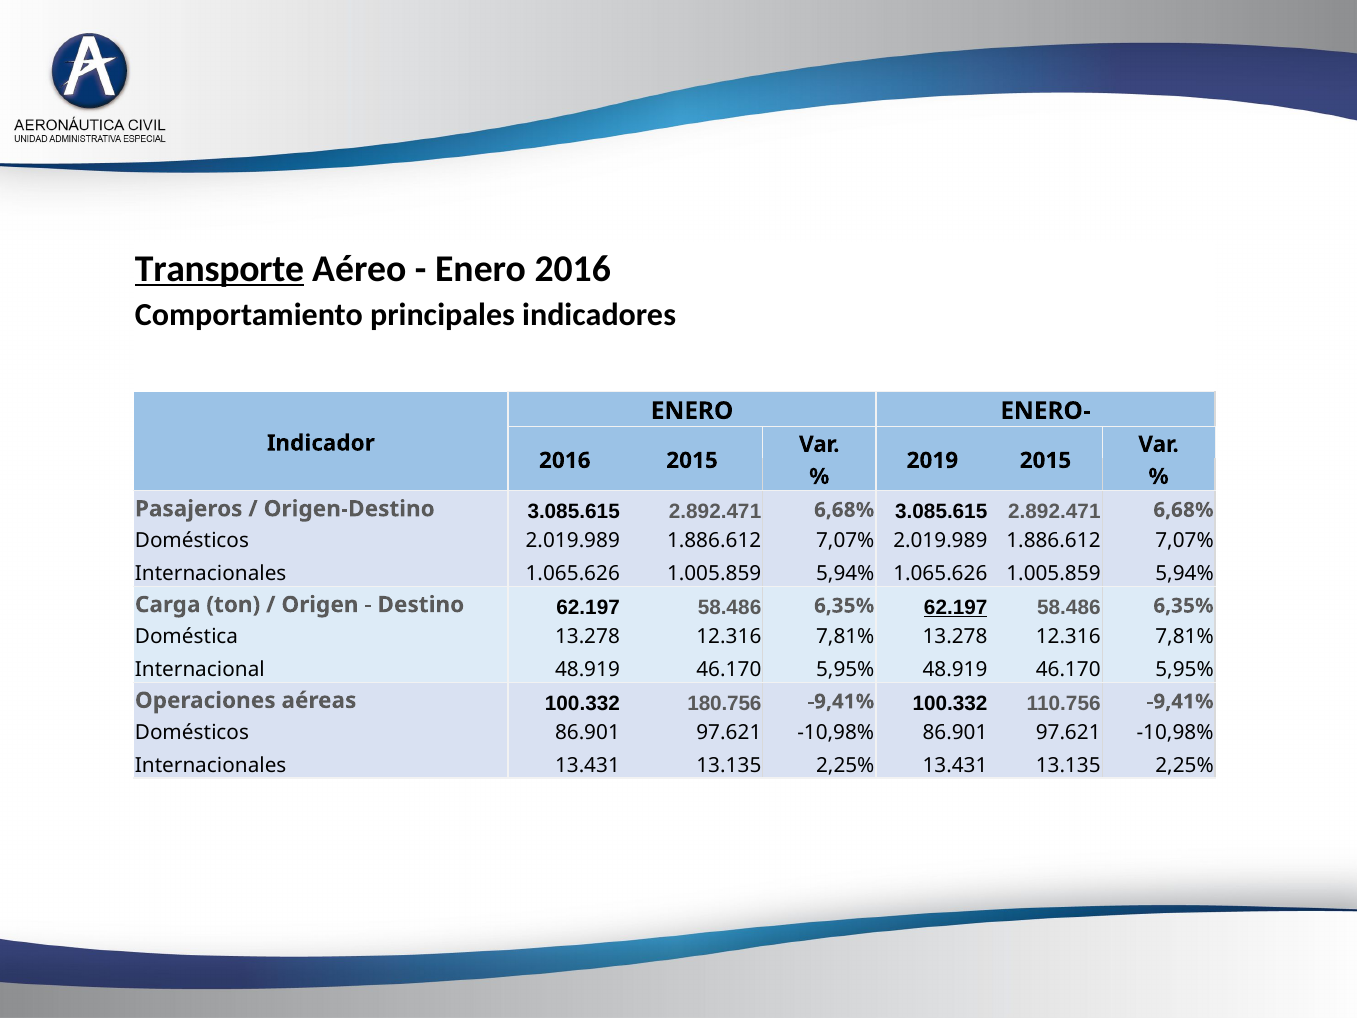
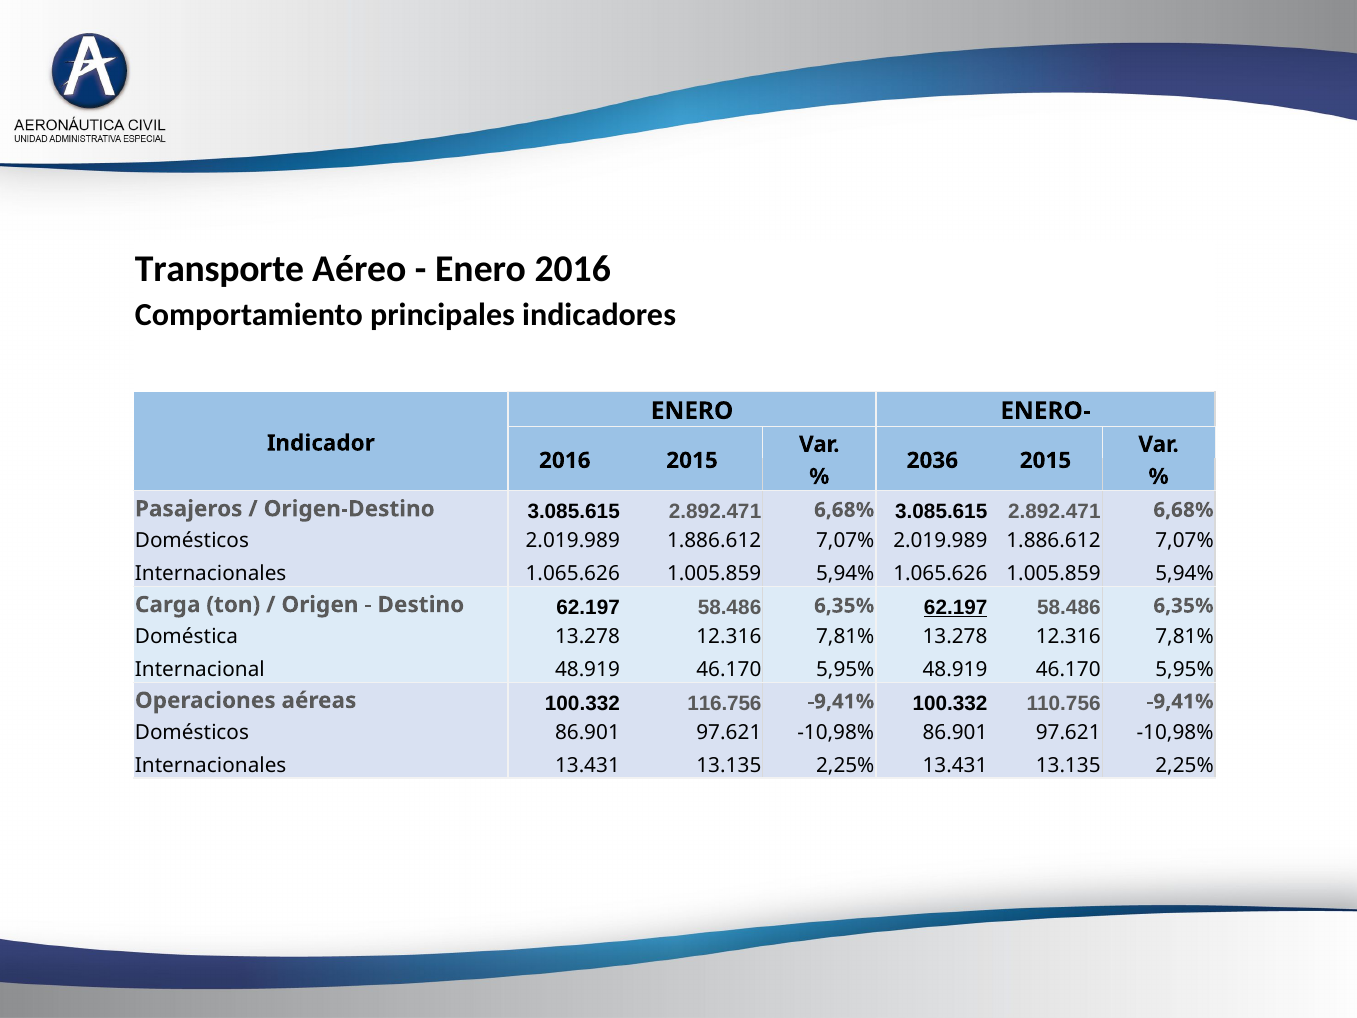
Transporte underline: present -> none
2019: 2019 -> 2036
180.756: 180.756 -> 116.756
